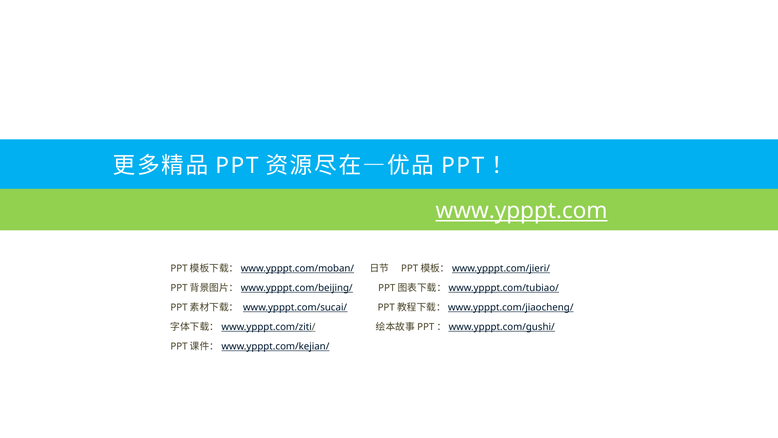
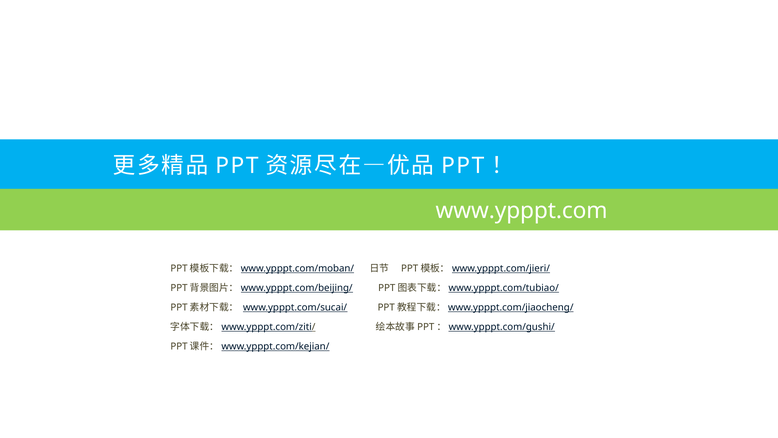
www.ypppt.com underline: present -> none
